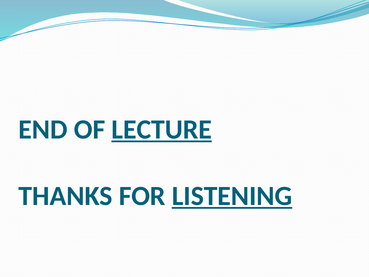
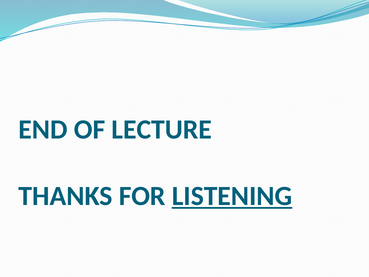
LECTURE underline: present -> none
